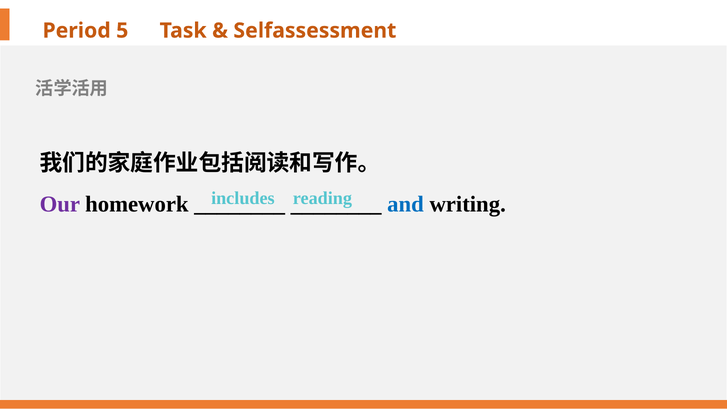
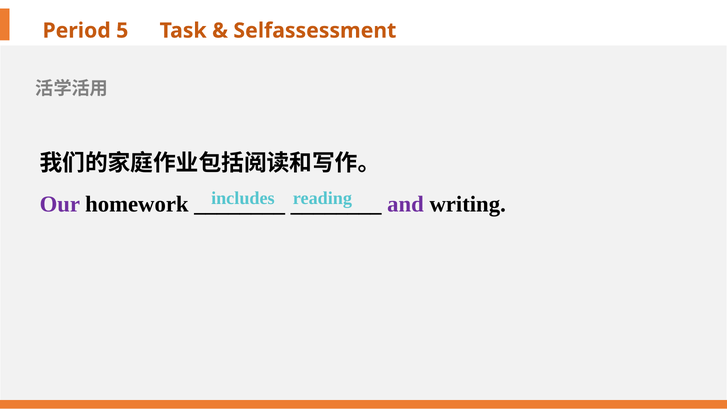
and colour: blue -> purple
